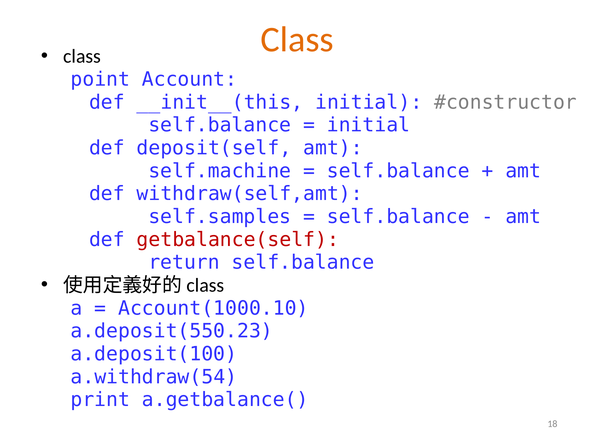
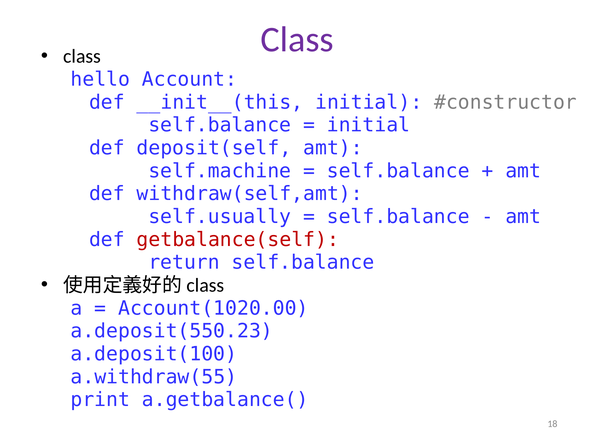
Class at (297, 40) colour: orange -> purple
point: point -> hello
self.samples: self.samples -> self.usually
Account(1000.10: Account(1000.10 -> Account(1020.00
a.withdraw(54: a.withdraw(54 -> a.withdraw(55
